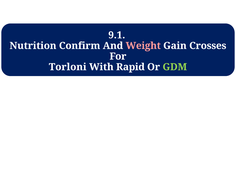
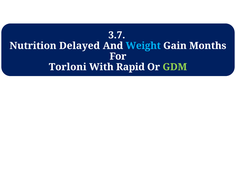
9.1: 9.1 -> 3.7
Confirm: Confirm -> Delayed
Weight colour: pink -> light blue
Crosses: Crosses -> Months
